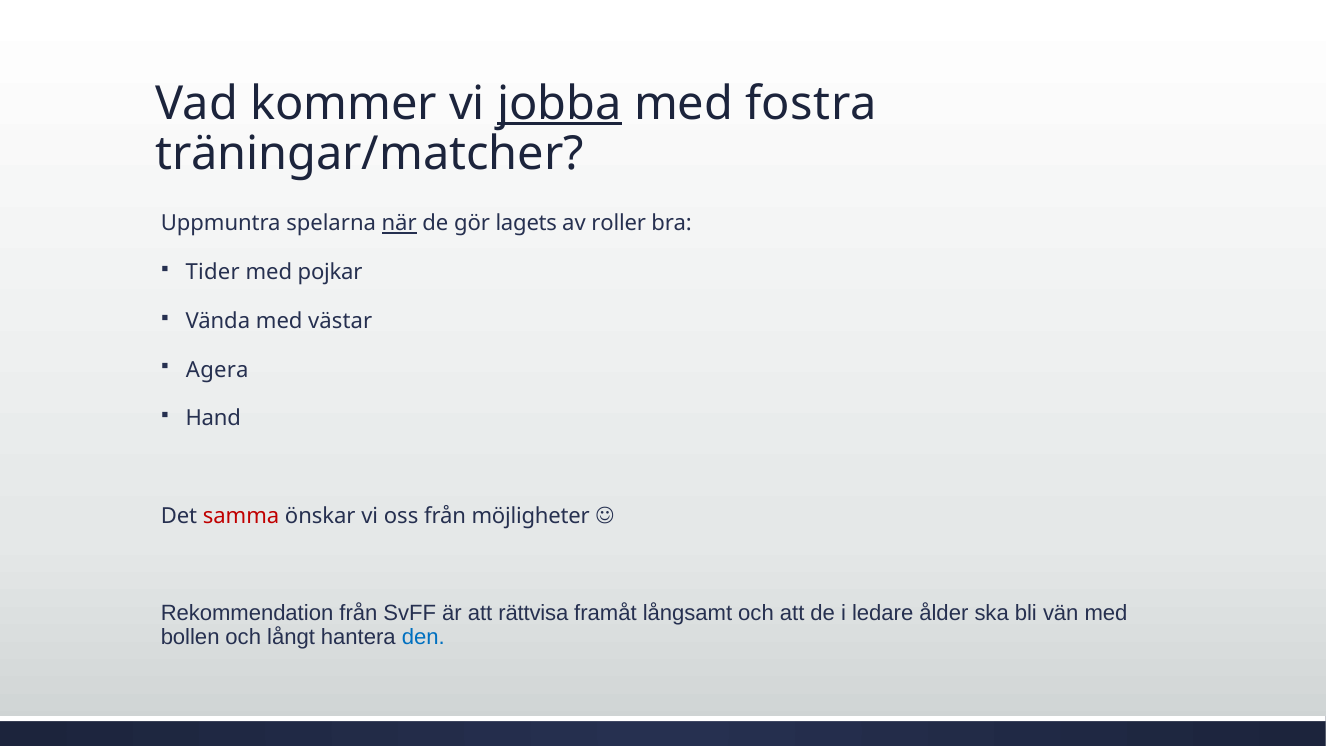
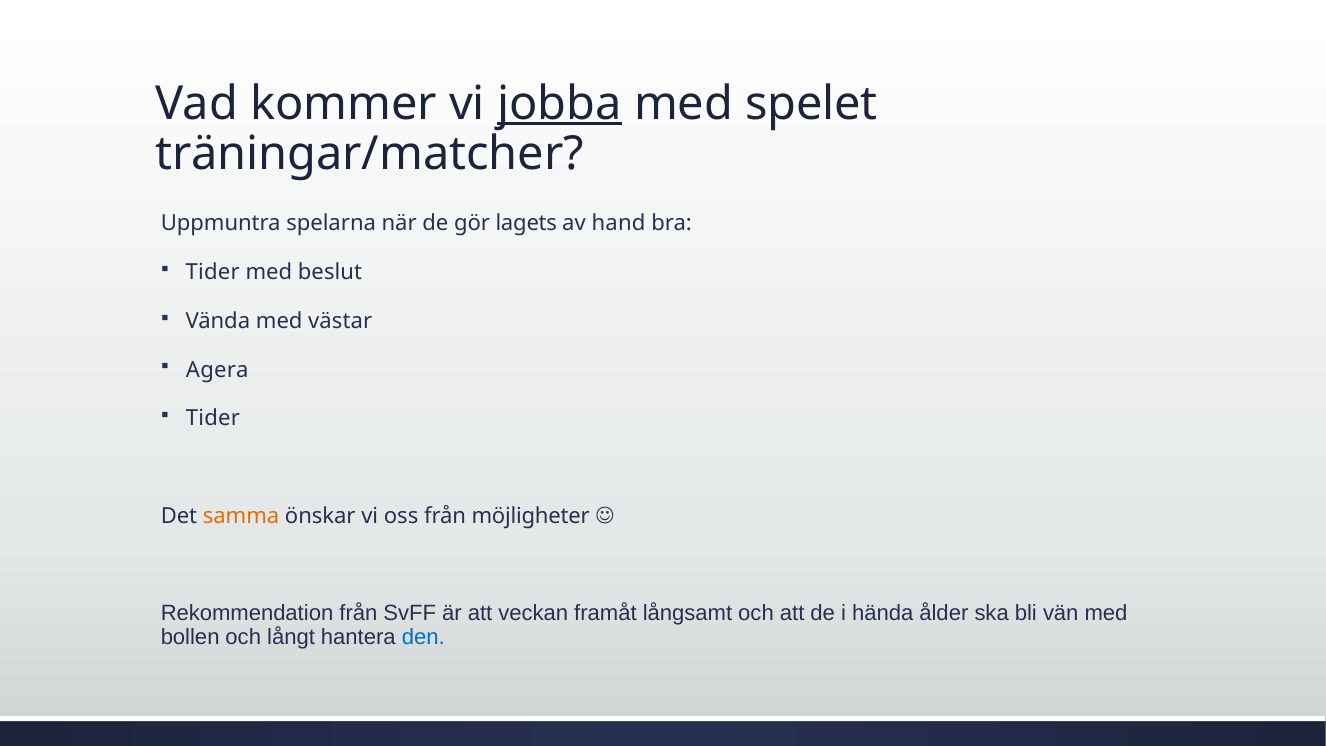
fostra: fostra -> spelet
när underline: present -> none
roller: roller -> hand
pojkar: pojkar -> beslut
Hand at (213, 418): Hand -> Tider
samma colour: red -> orange
rättvisa: rättvisa -> veckan
ledare: ledare -> hända
